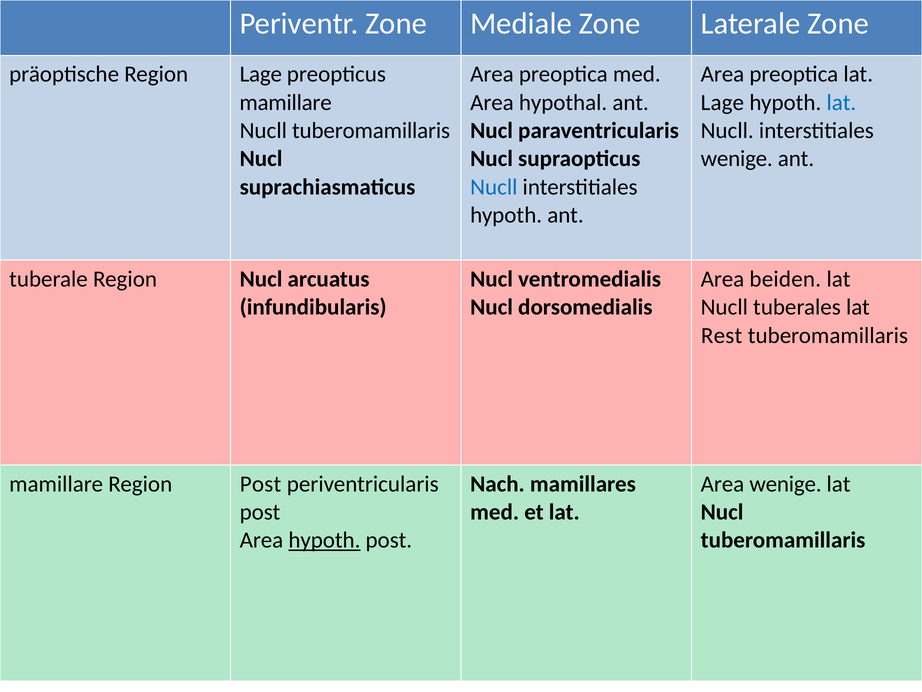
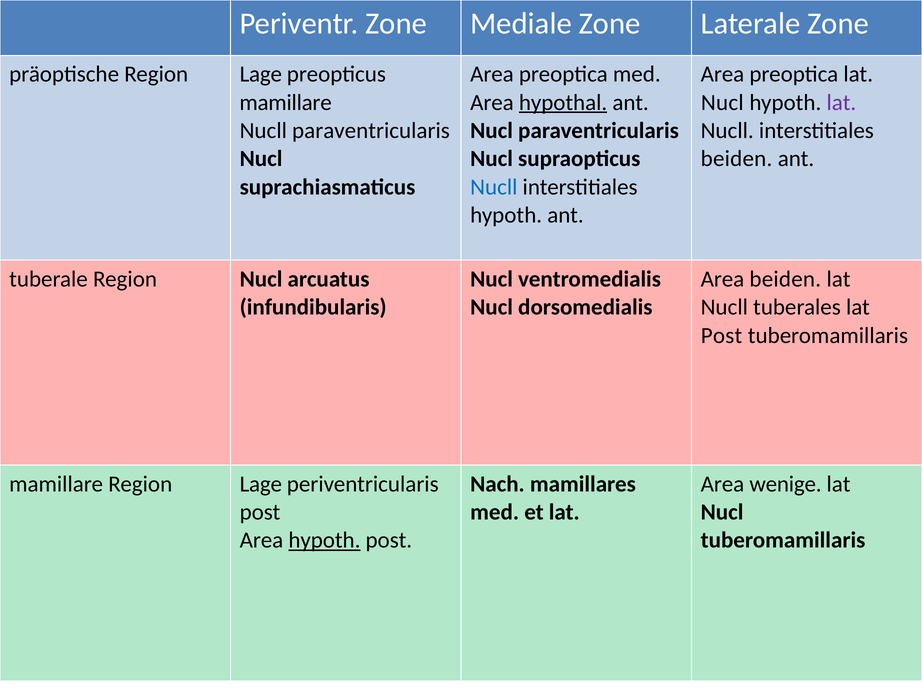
hypothal underline: none -> present
Lage at (722, 102): Lage -> Nucl
lat at (841, 102) colour: blue -> purple
Nucll tuberomamillaris: tuberomamillaris -> paraventricularis
wenige at (737, 159): wenige -> beiden
Rest at (722, 335): Rest -> Post
mamillare Region Post: Post -> Lage
